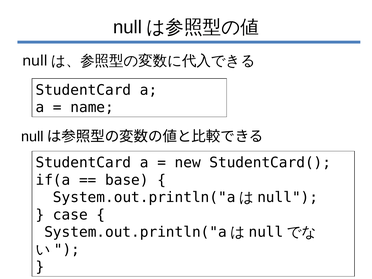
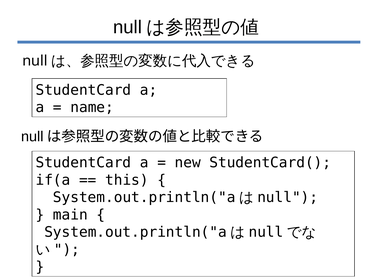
base: base -> this
case: case -> main
